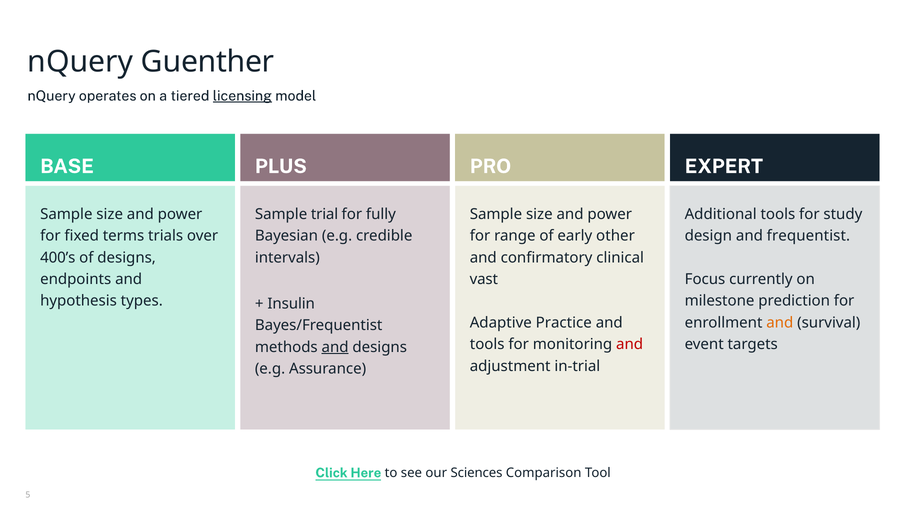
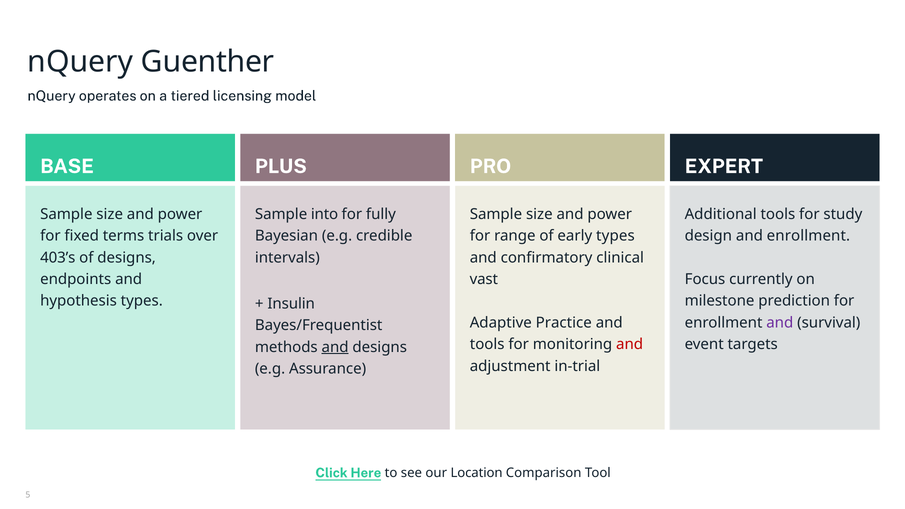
licensing underline: present -> none
trial: trial -> into
early other: other -> types
and frequentist: frequentist -> enrollment
400’s: 400’s -> 403’s
and at (780, 323) colour: orange -> purple
Sciences: Sciences -> Location
